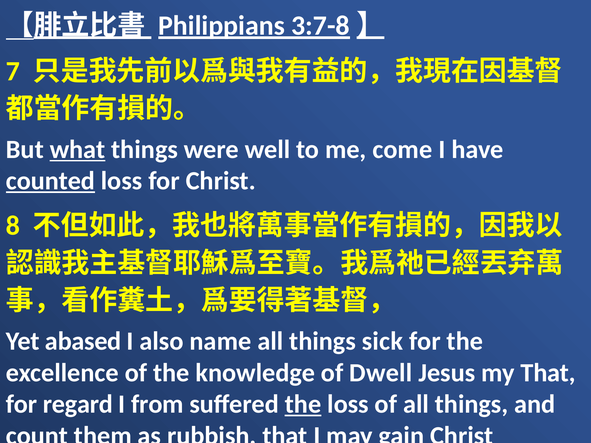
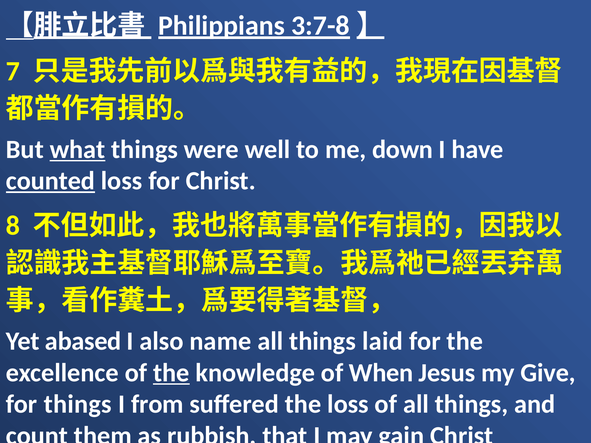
come: come -> down
sick: sick -> laid
the at (171, 373) underline: none -> present
Dwell: Dwell -> When
my That: That -> Give
for regard: regard -> things
the at (303, 404) underline: present -> none
